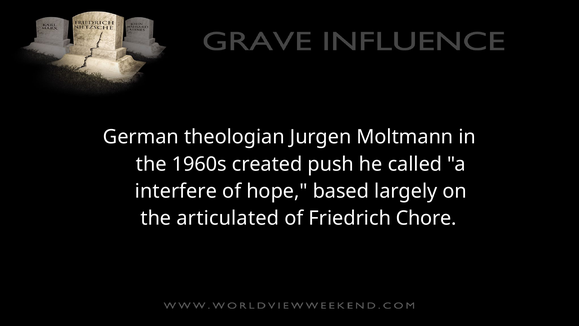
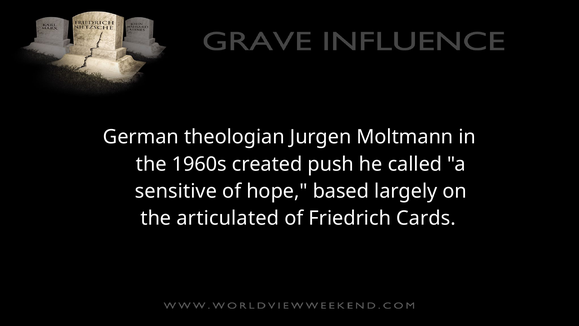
interfere: interfere -> sensitive
Chore: Chore -> Cards
